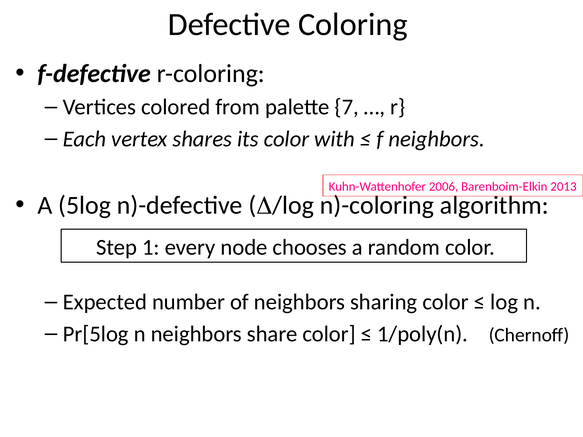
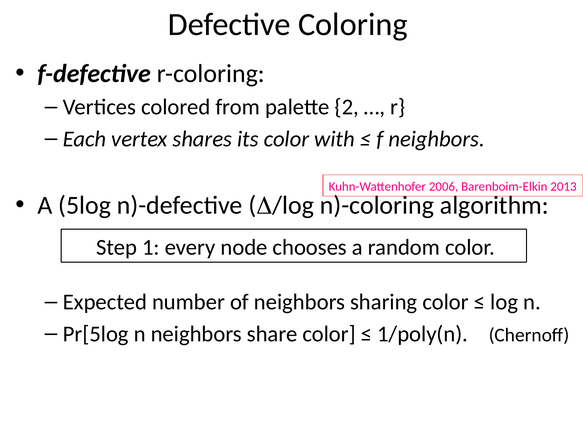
7: 7 -> 2
